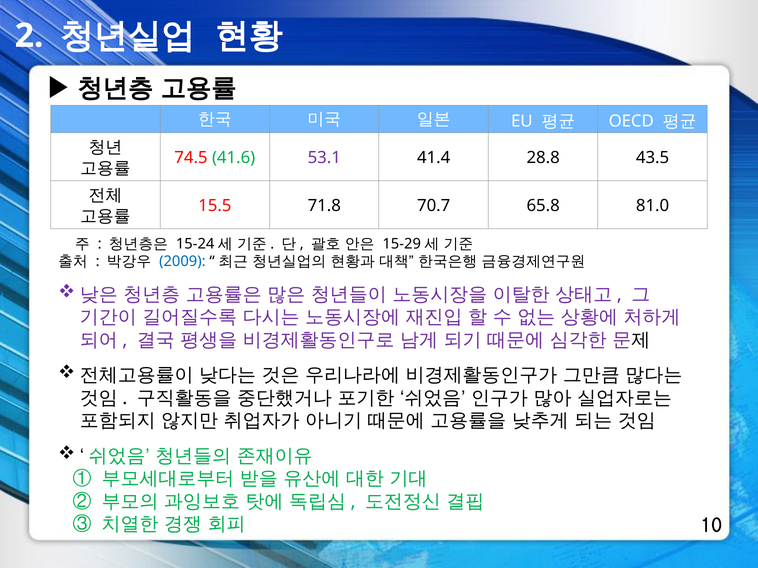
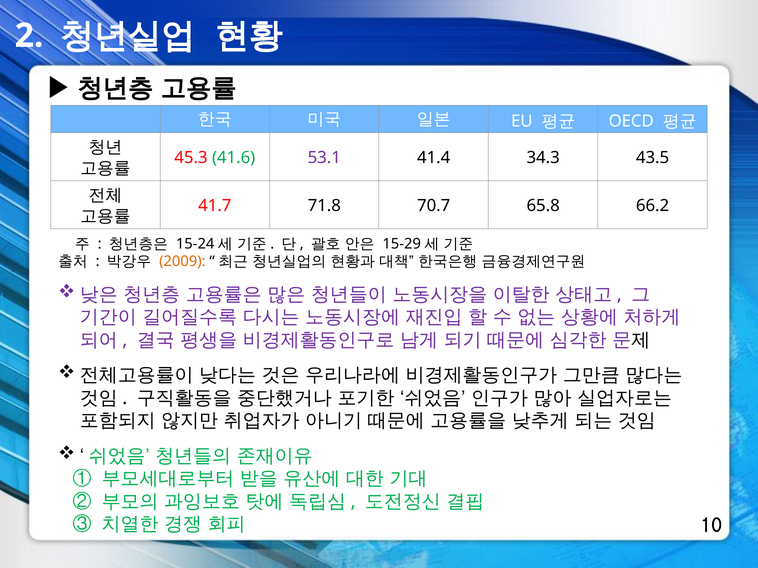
74.5: 74.5 -> 45.3
28.8: 28.8 -> 34.3
15.5: 15.5 -> 41.7
81.0: 81.0 -> 66.2
2009 colour: blue -> orange
